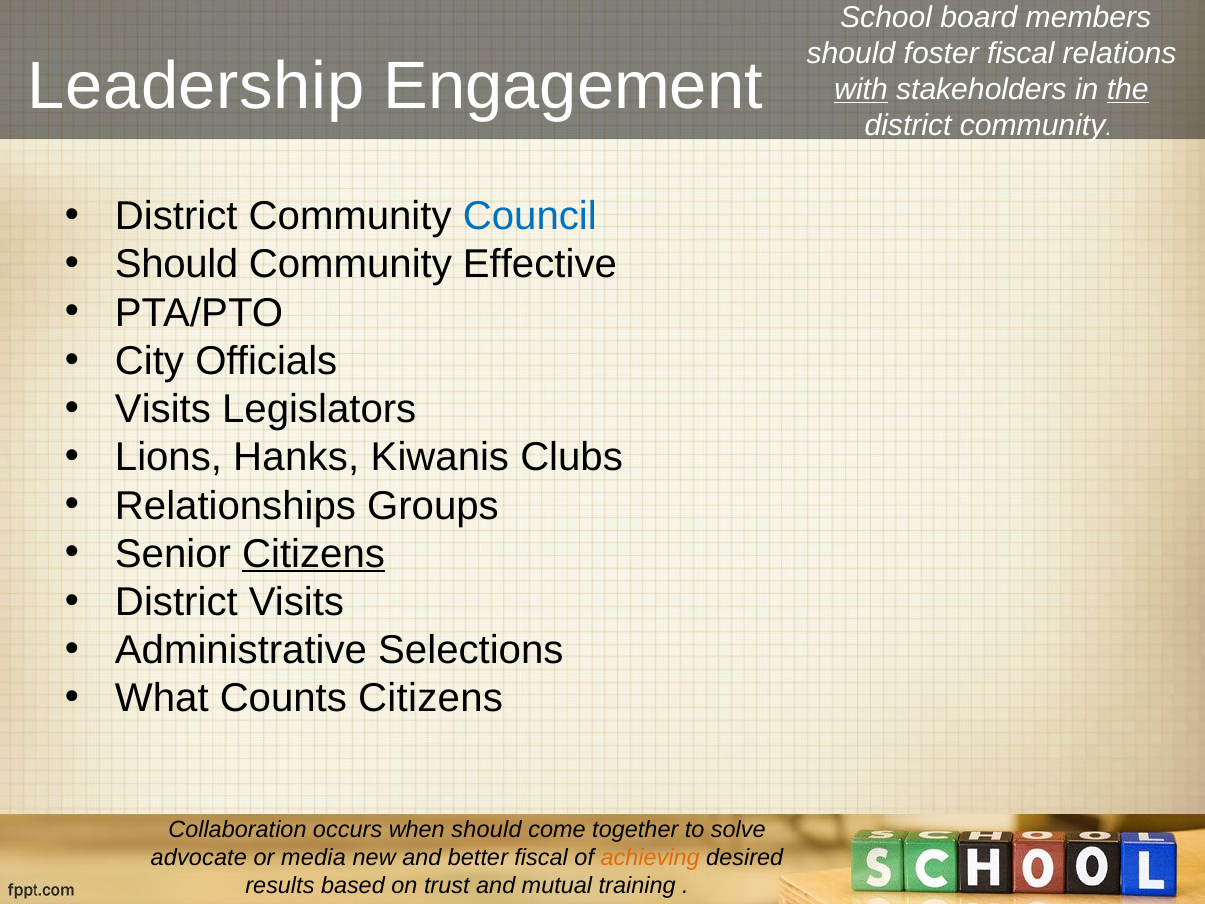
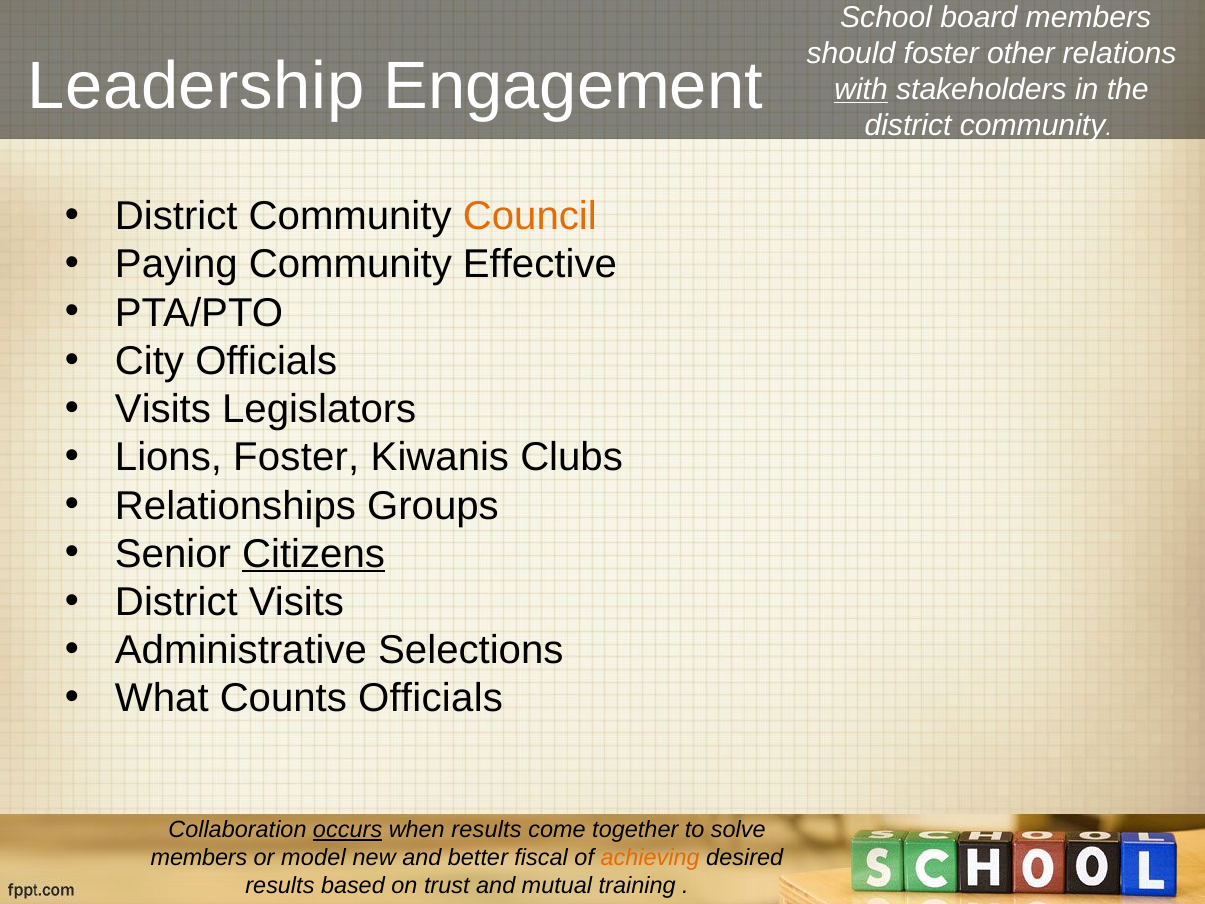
foster fiscal: fiscal -> other
the underline: present -> none
Council colour: blue -> orange
Should at (177, 265): Should -> Paying
Lions Hanks: Hanks -> Foster
Counts Citizens: Citizens -> Officials
occurs underline: none -> present
when should: should -> results
advocate at (199, 858): advocate -> members
media: media -> model
